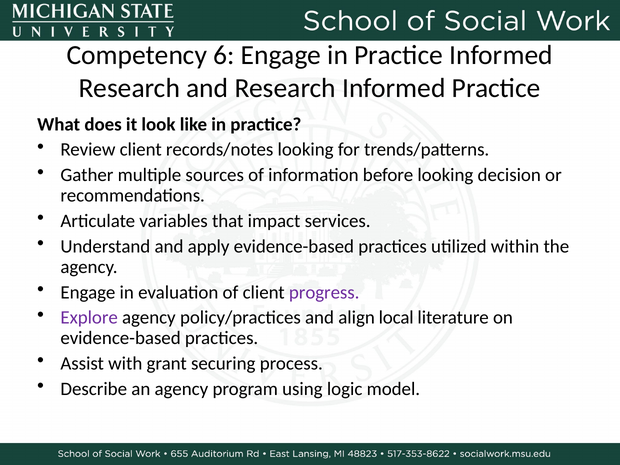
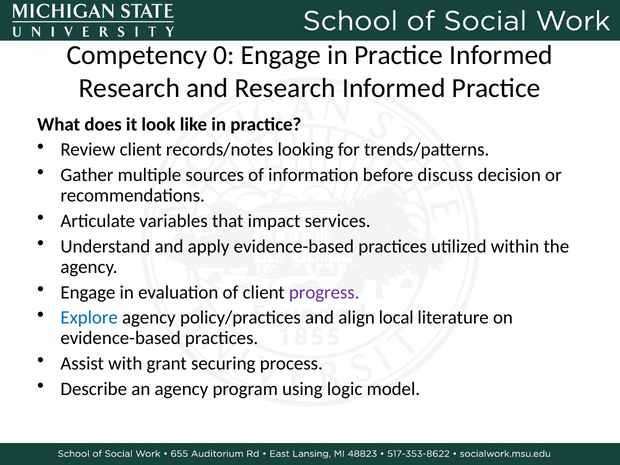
6: 6 -> 0
before looking: looking -> discuss
Explore colour: purple -> blue
